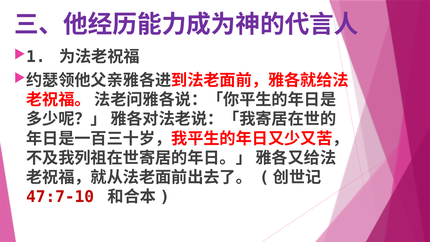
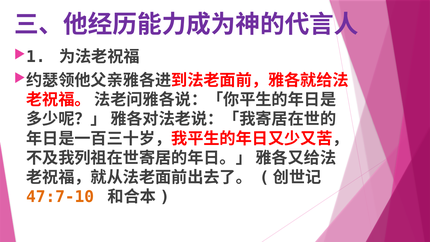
47:7-10 colour: red -> orange
